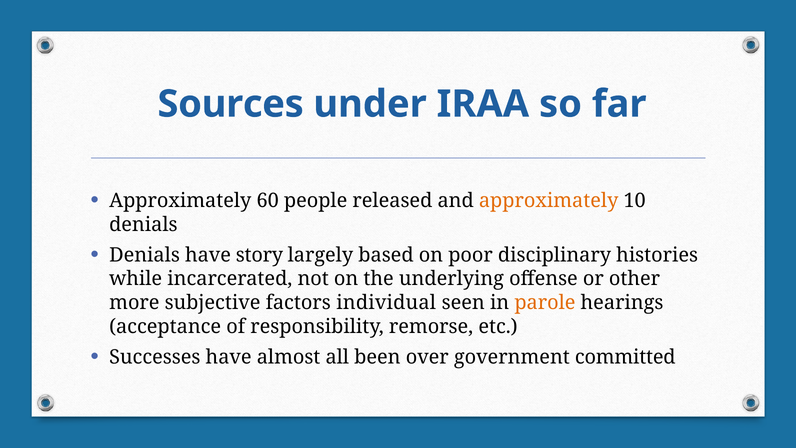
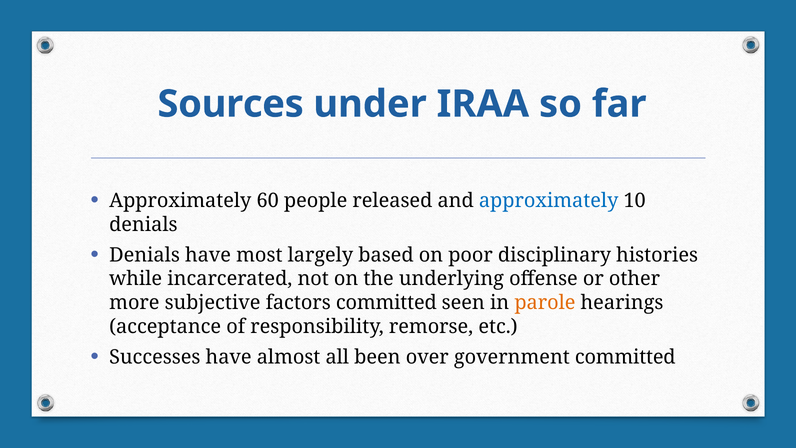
approximately at (549, 200) colour: orange -> blue
story: story -> most
factors individual: individual -> committed
